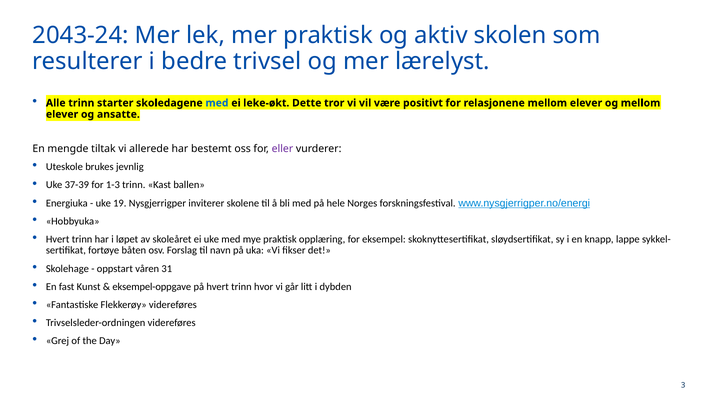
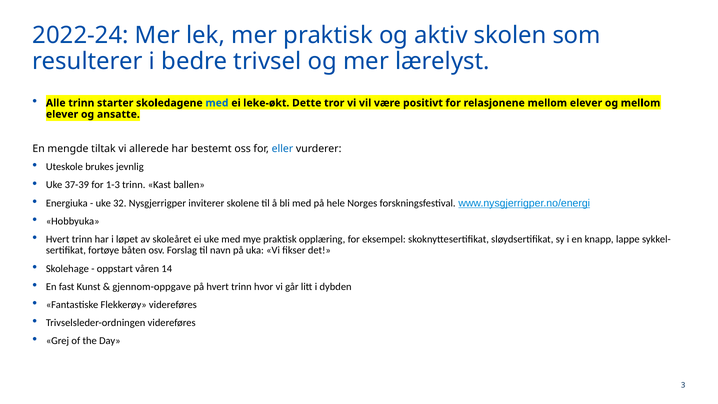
2043-24: 2043-24 -> 2022-24
eller colour: purple -> blue
19: 19 -> 32
31: 31 -> 14
eksempel-oppgave: eksempel-oppgave -> gjennom-oppgave
